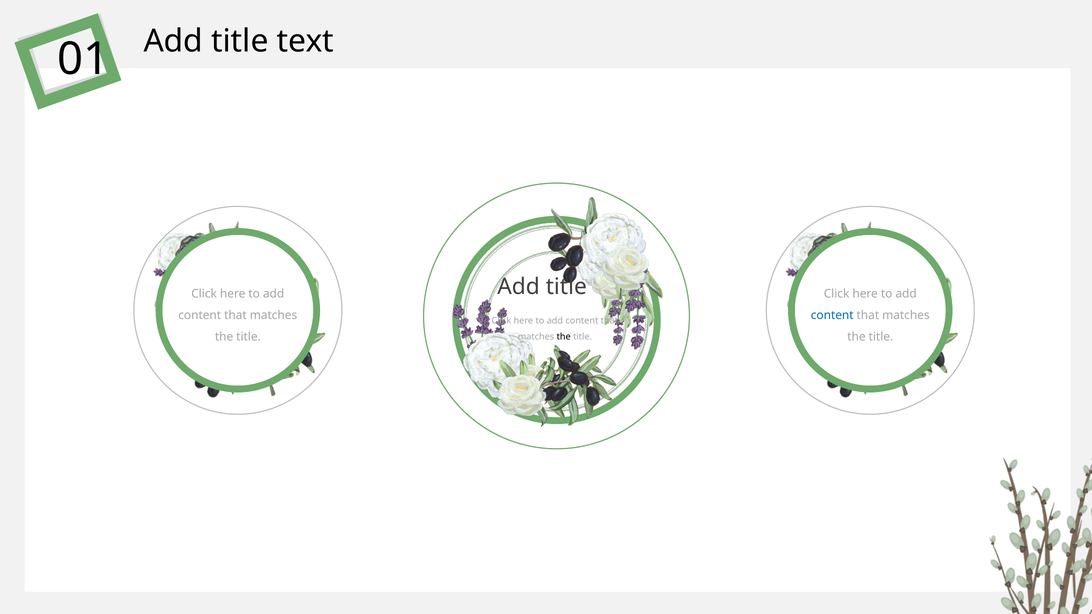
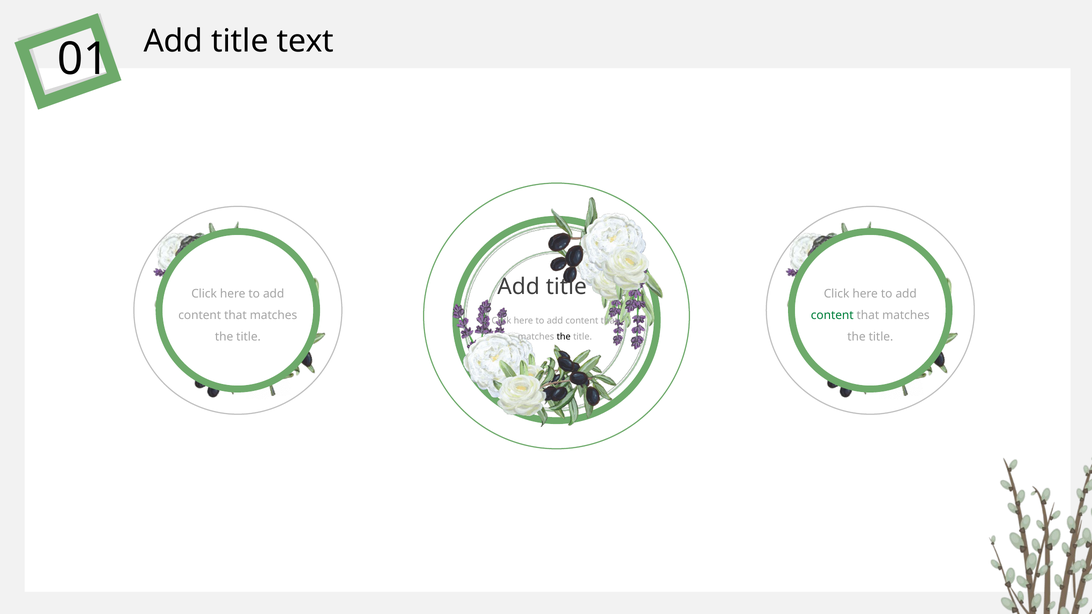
content at (832, 315) colour: blue -> green
